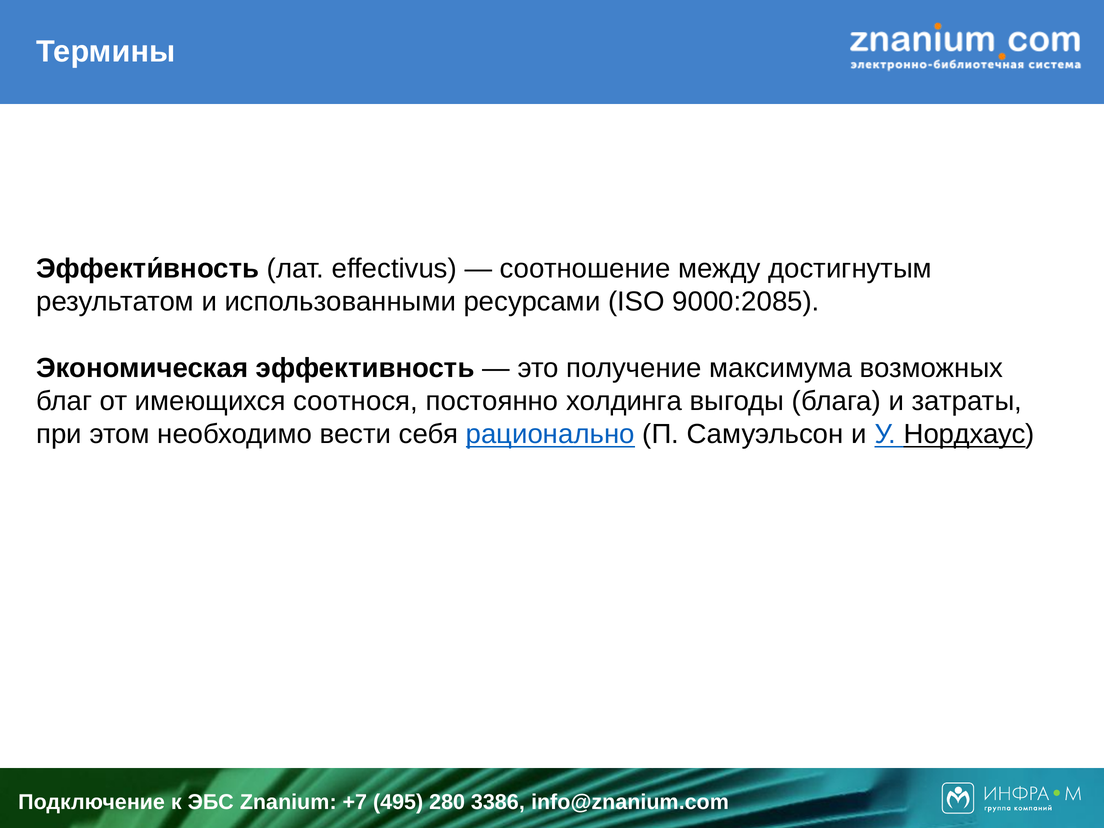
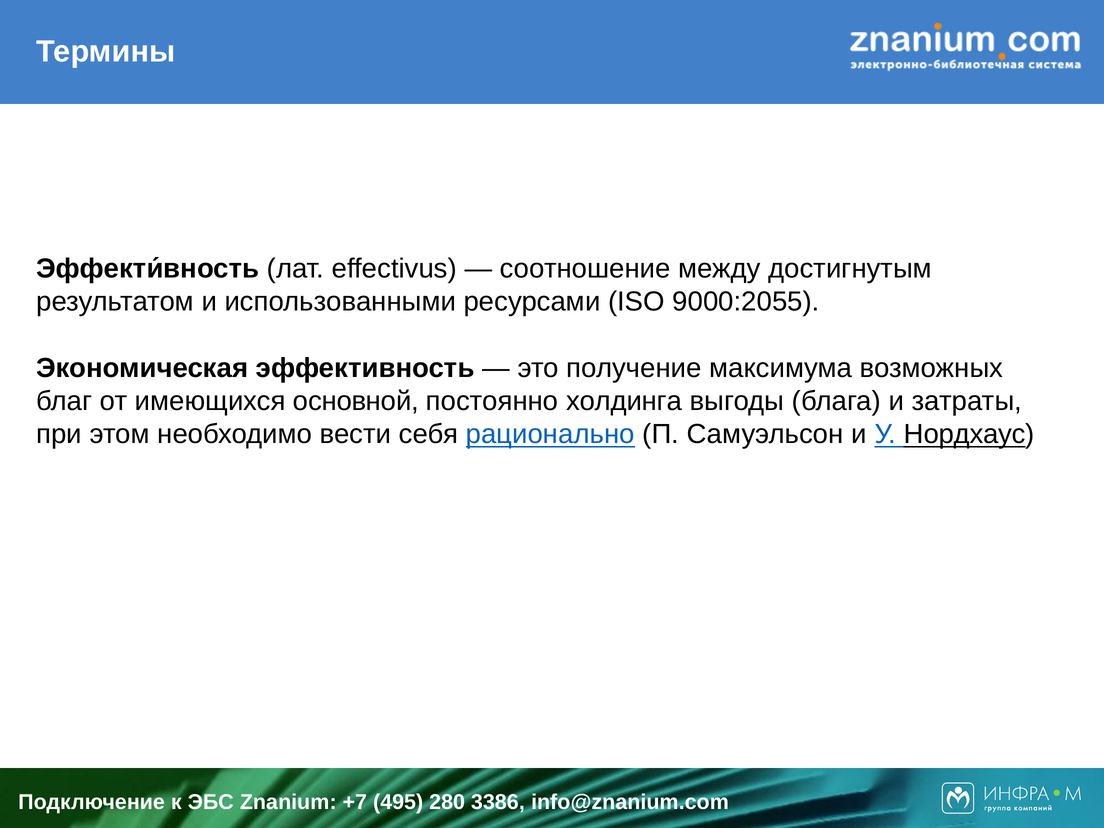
9000:2085: 9000:2085 -> 9000:2055
соотнося: соотнося -> основной
